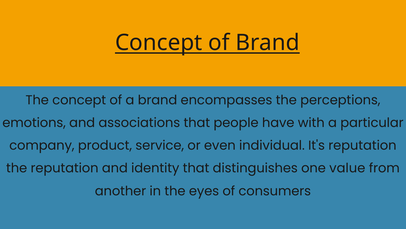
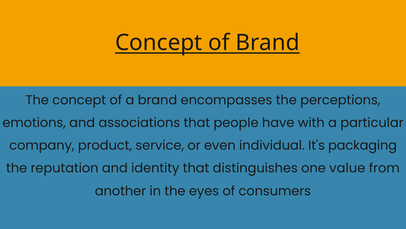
It's reputation: reputation -> packaging
